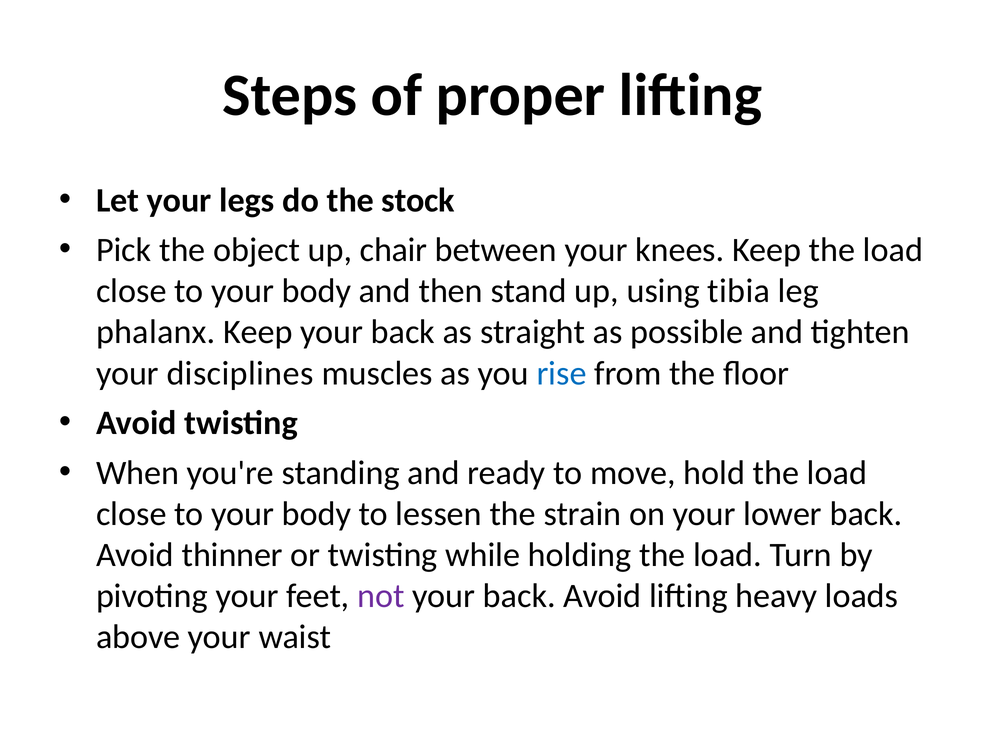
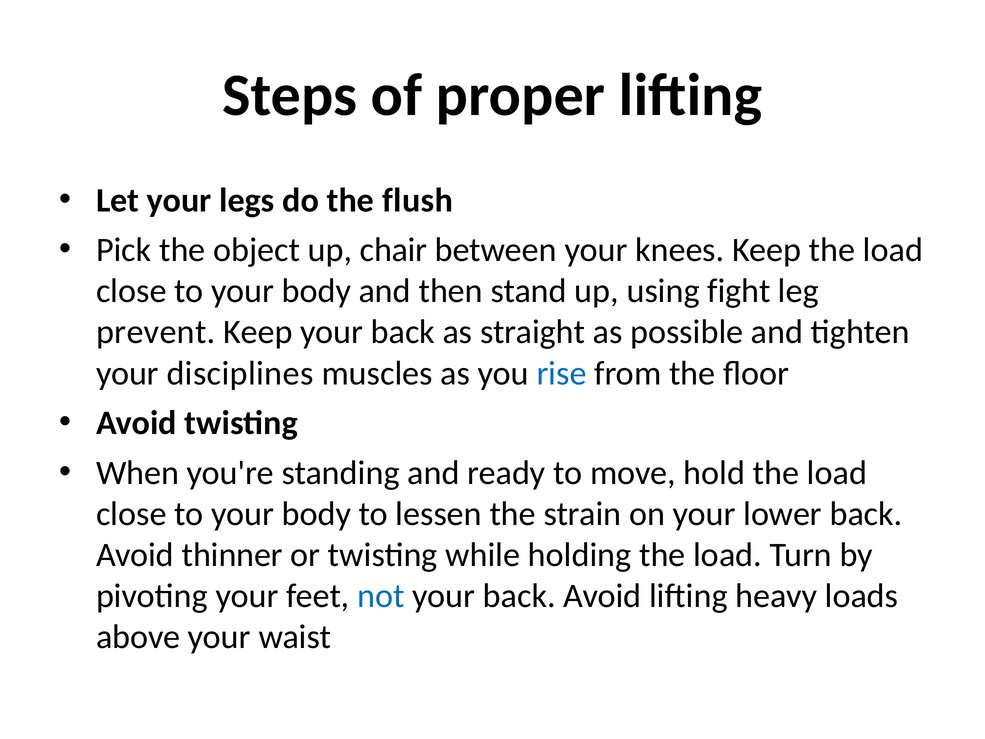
stock: stock -> flush
tibia: tibia -> fight
phalanx: phalanx -> prevent
not colour: purple -> blue
